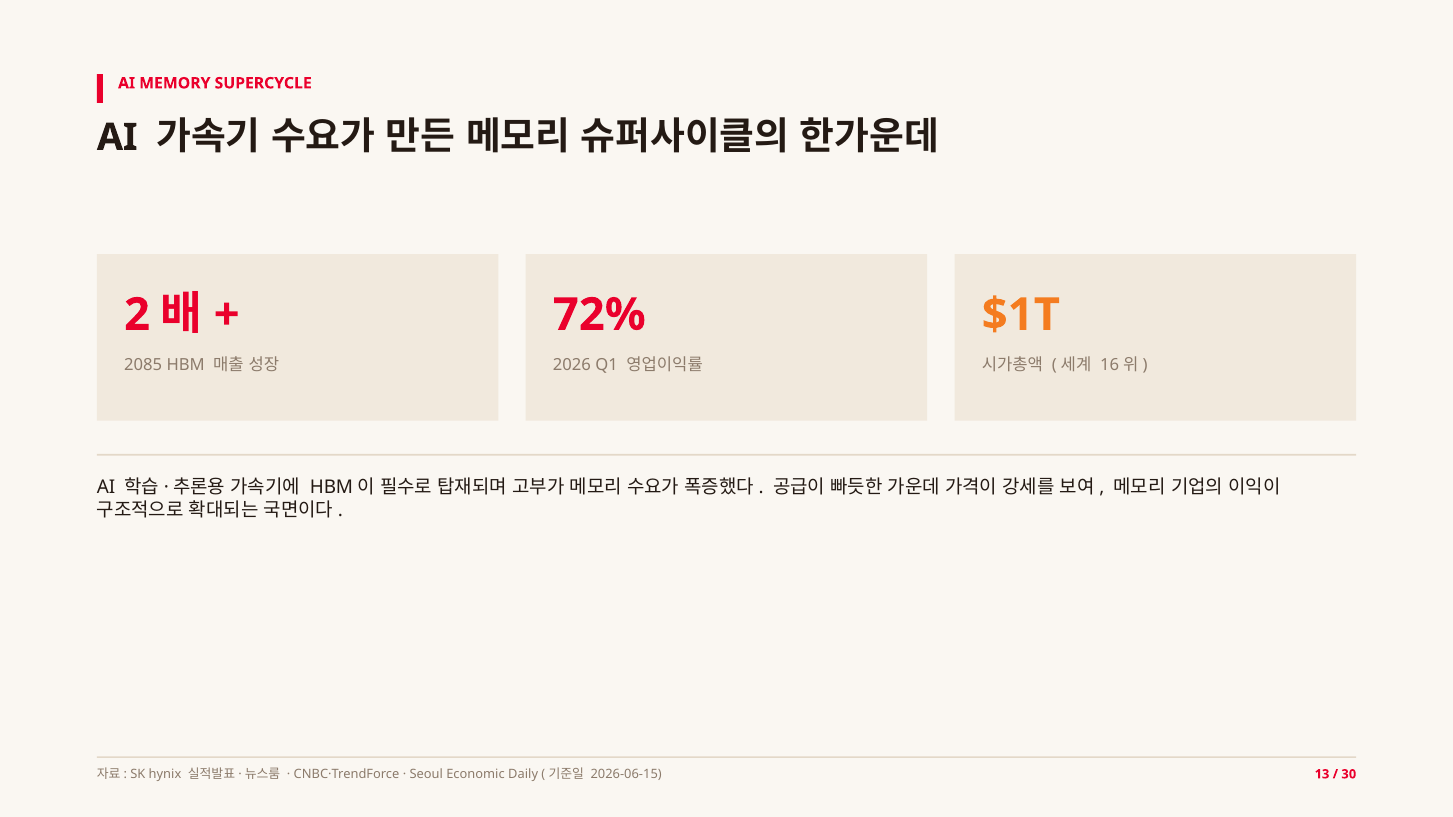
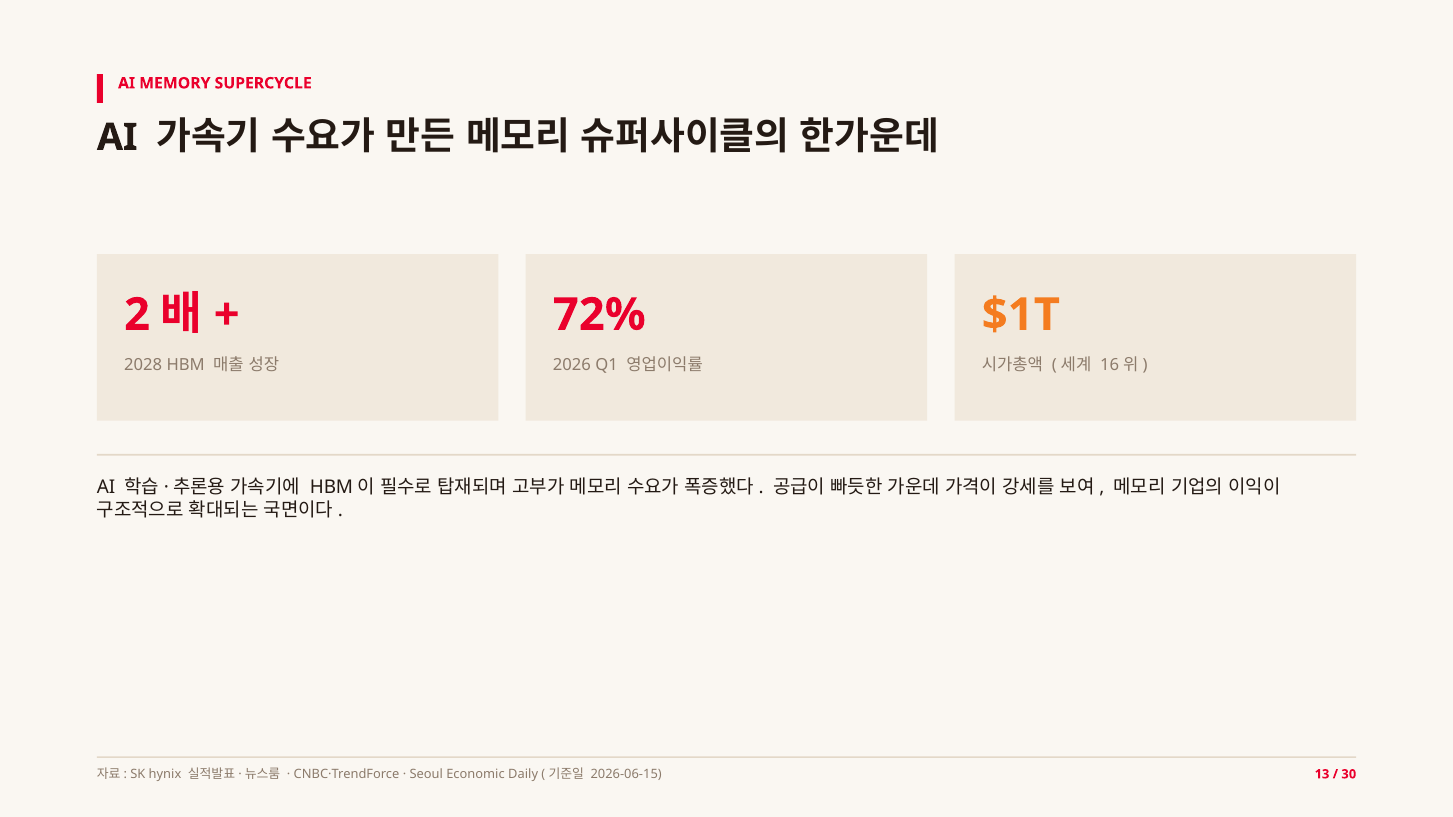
2085: 2085 -> 2028
